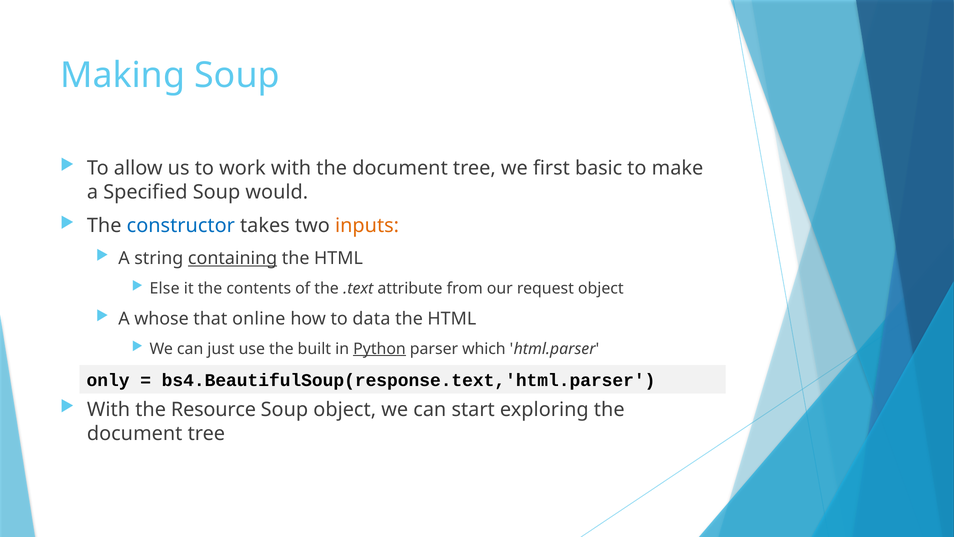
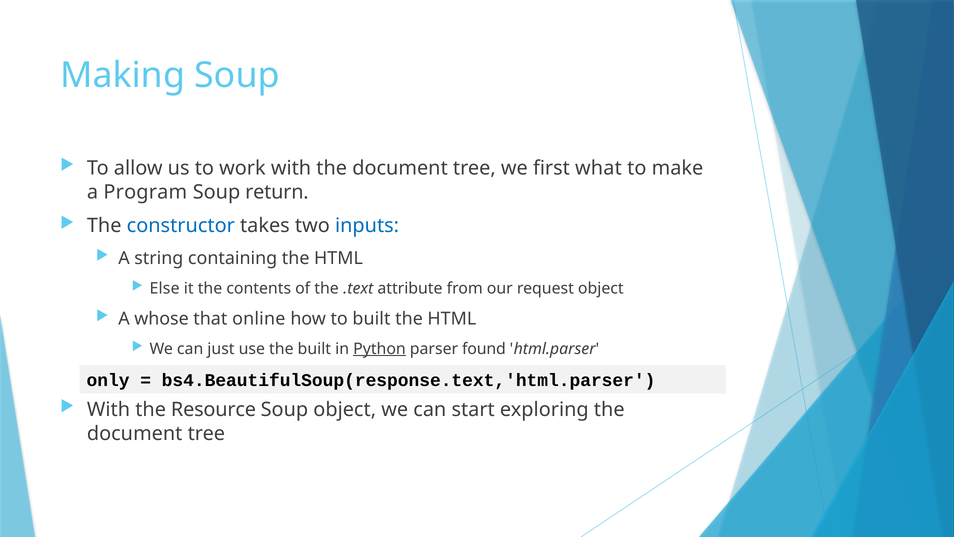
basic: basic -> what
Specified: Specified -> Program
would: would -> return
inputs colour: orange -> blue
containing underline: present -> none
to data: data -> built
which: which -> found
